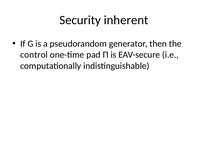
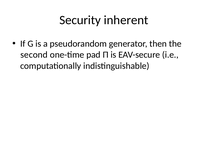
control: control -> second
